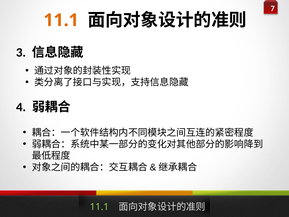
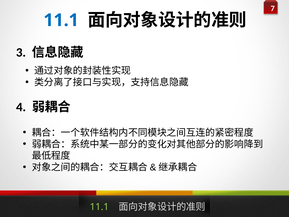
11.1 at (61, 20) colour: orange -> blue
